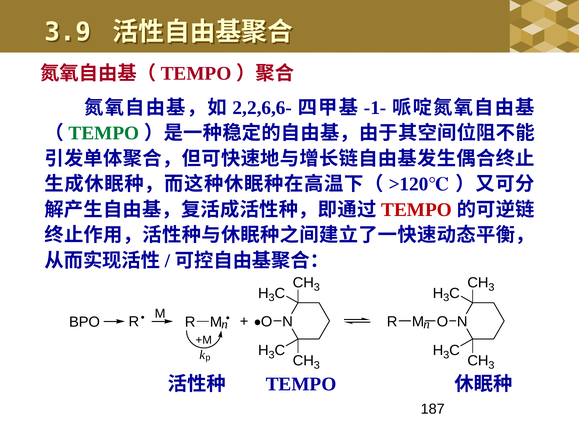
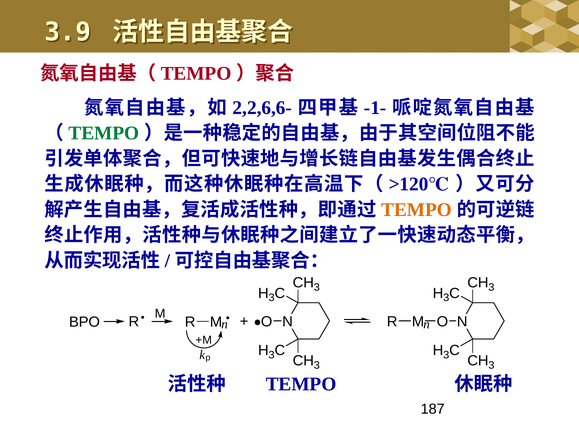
TEMPO at (417, 209) colour: red -> orange
